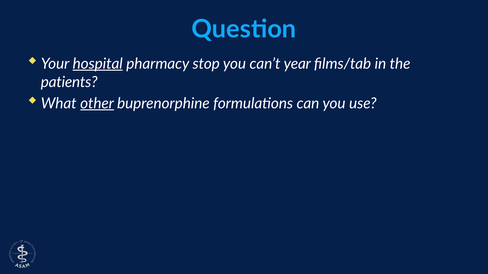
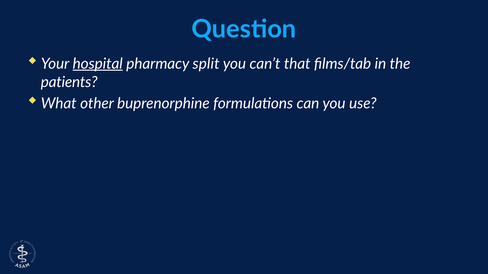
stop: stop -> split
year: year -> that
other underline: present -> none
